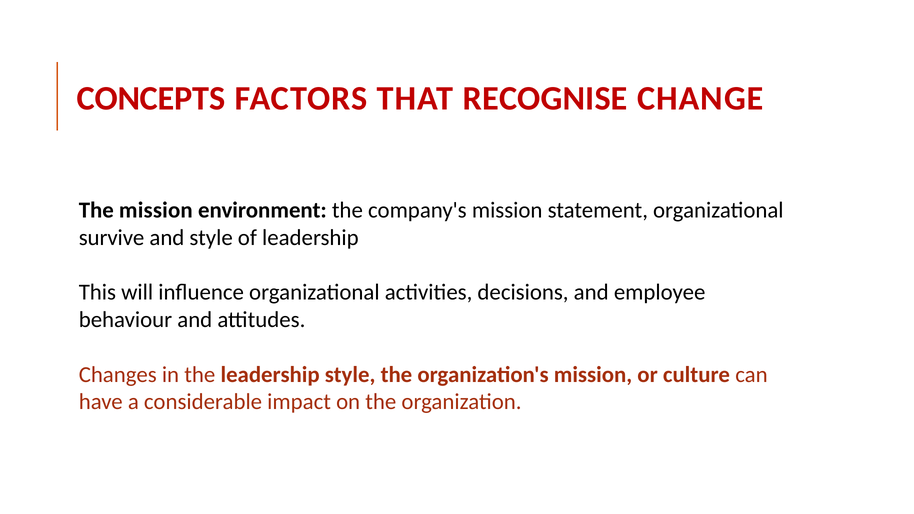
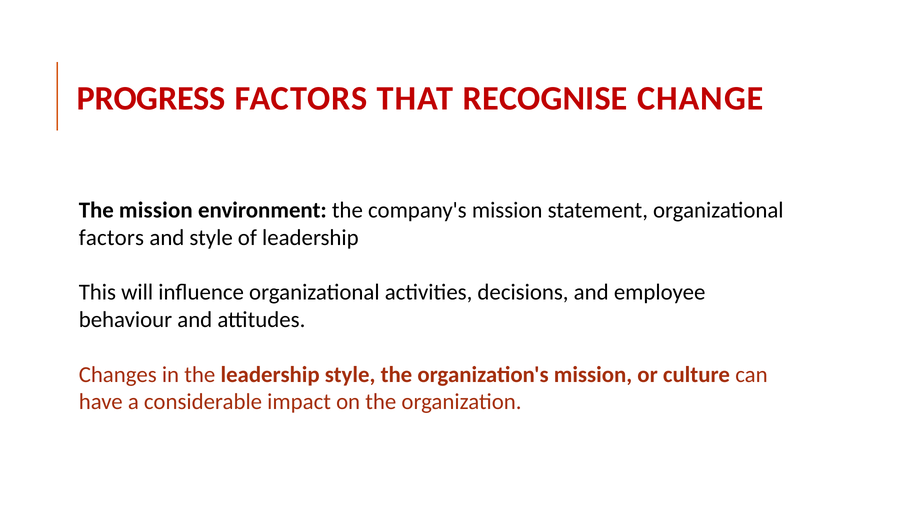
CONCEPTS: CONCEPTS -> PROGRESS
survive at (112, 238): survive -> factors
